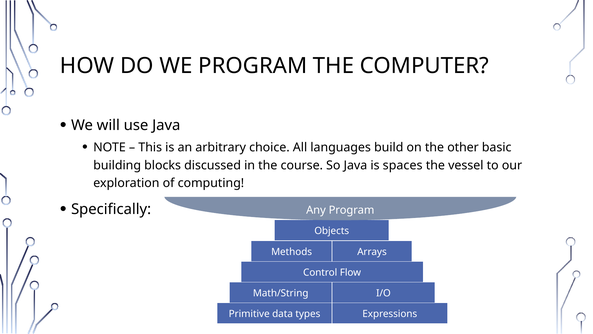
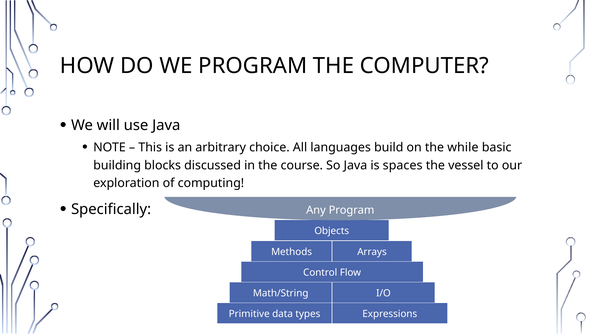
other: other -> while
